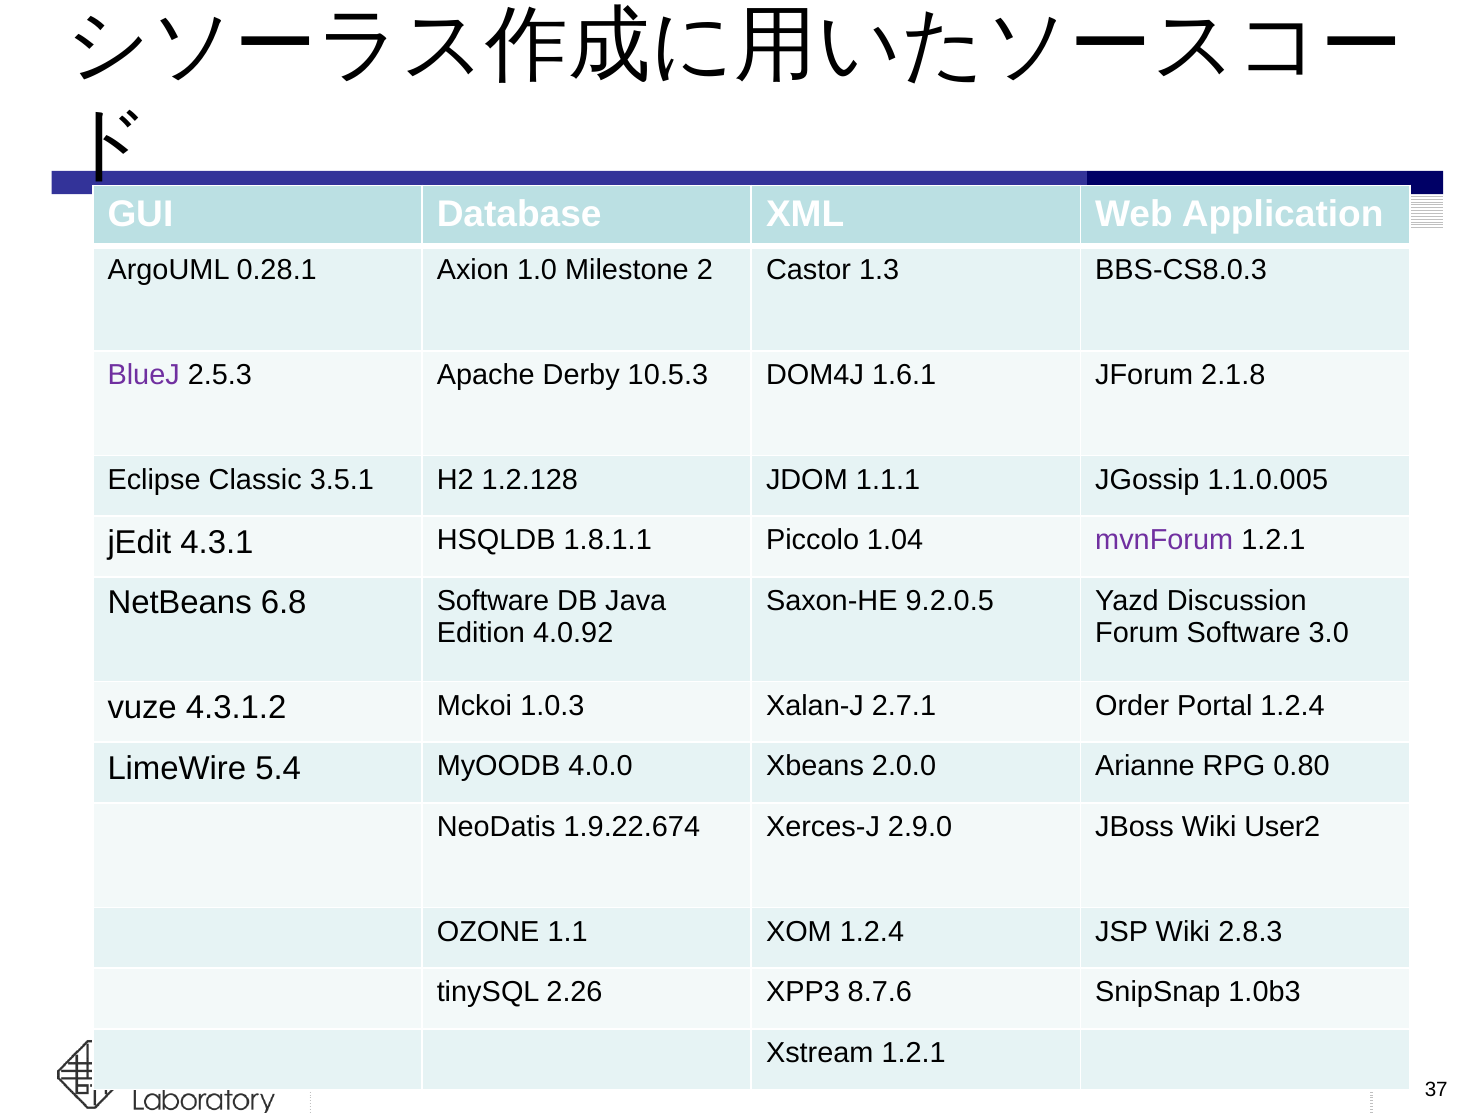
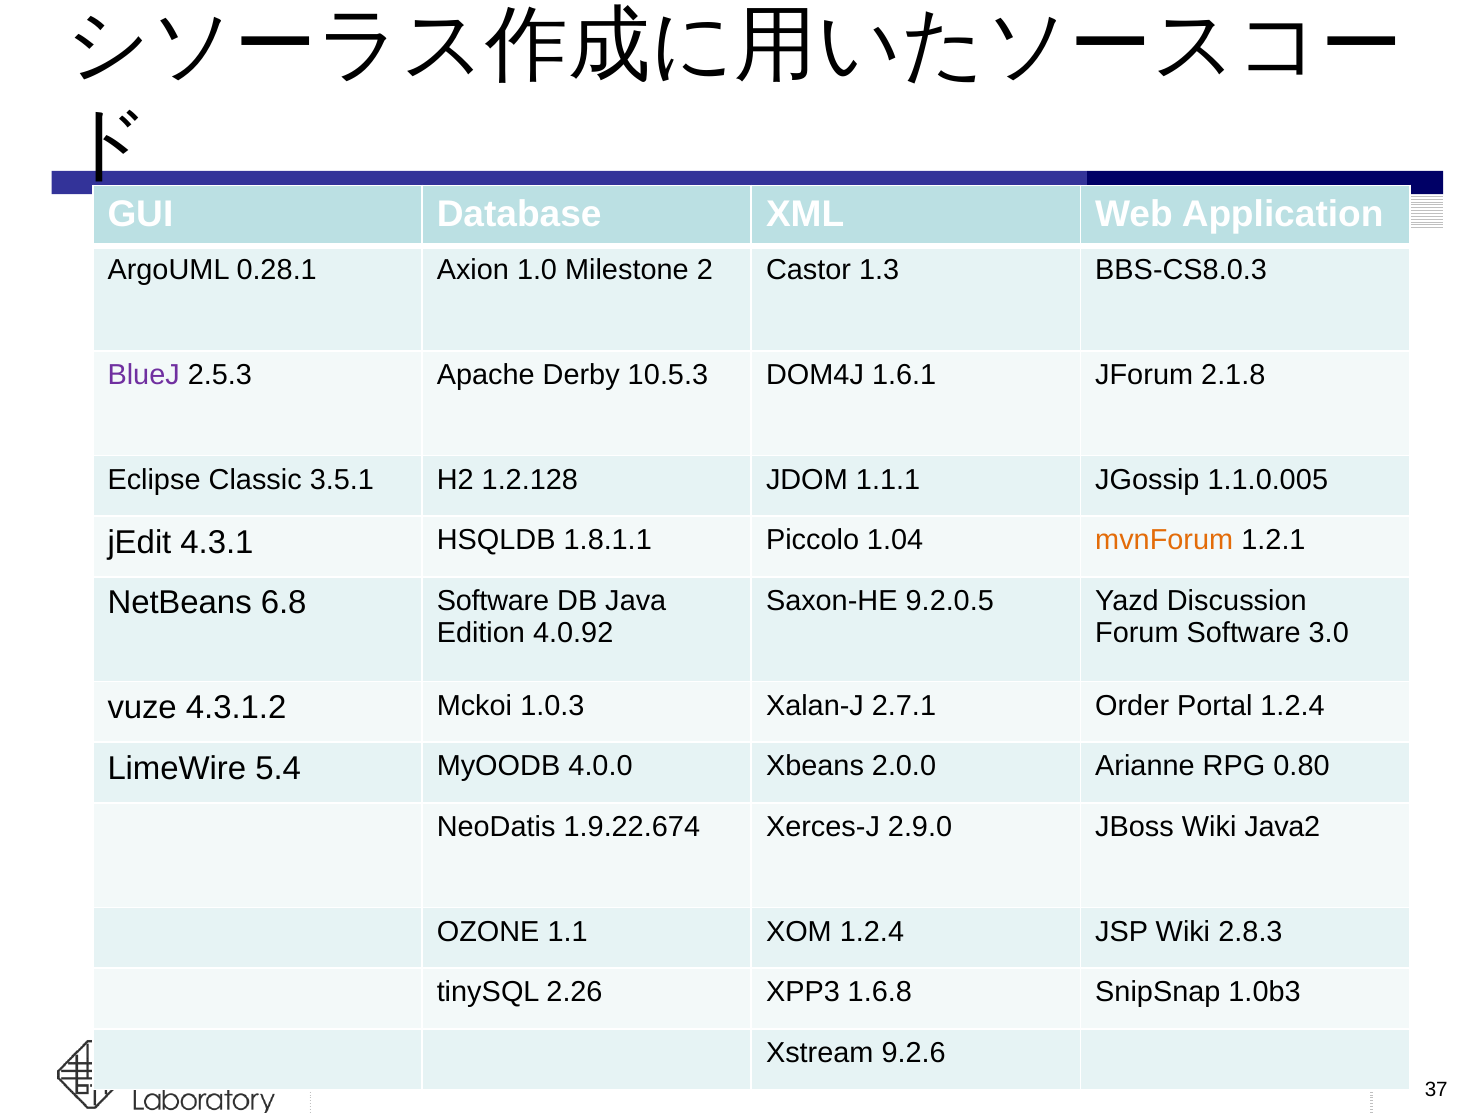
mvnForum colour: purple -> orange
User2: User2 -> Java2
8.7.6: 8.7.6 -> 1.6.8
Xstream 1.2.1: 1.2.1 -> 9.2.6
